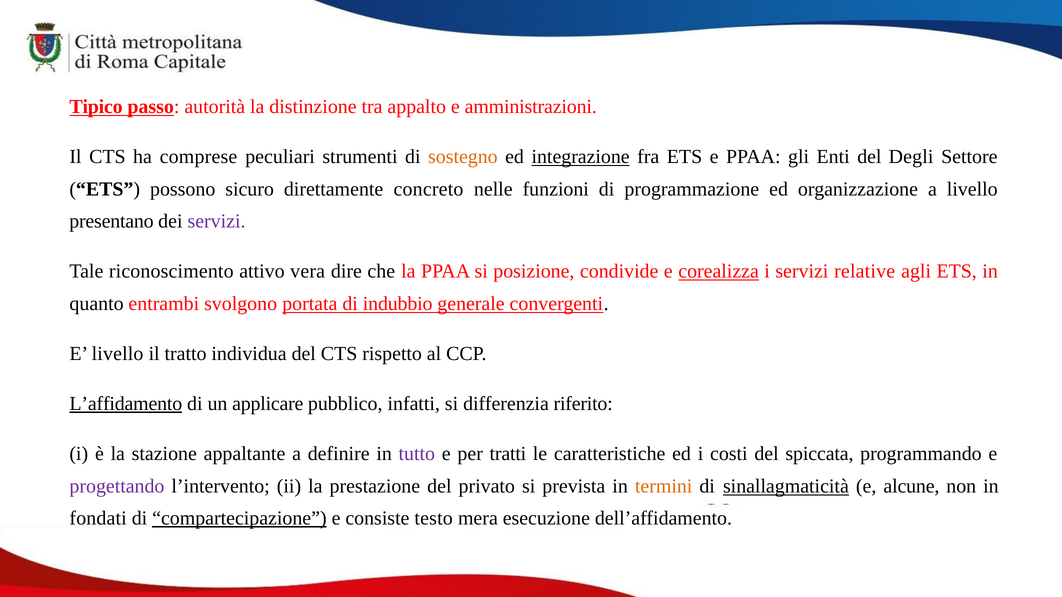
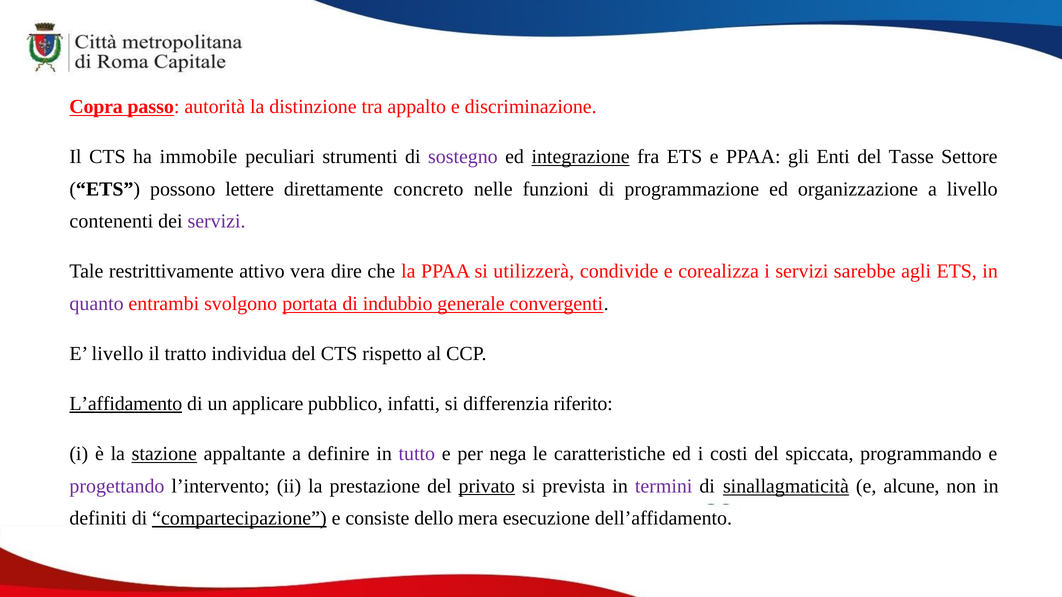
Tipico: Tipico -> Copra
amministrazioni: amministrazioni -> discriminazione
comprese: comprese -> immobile
sostegno colour: orange -> purple
Degli: Degli -> Tasse
sicuro: sicuro -> lettere
presentano: presentano -> contenenti
riconoscimento: riconoscimento -> restrittivamente
posizione: posizione -> utilizzerà
corealizza underline: present -> none
relative: relative -> sarebbe
quanto colour: black -> purple
stazione underline: none -> present
tratti: tratti -> nega
privato underline: none -> present
termini colour: orange -> purple
fondati: fondati -> definiti
testo: testo -> dello
